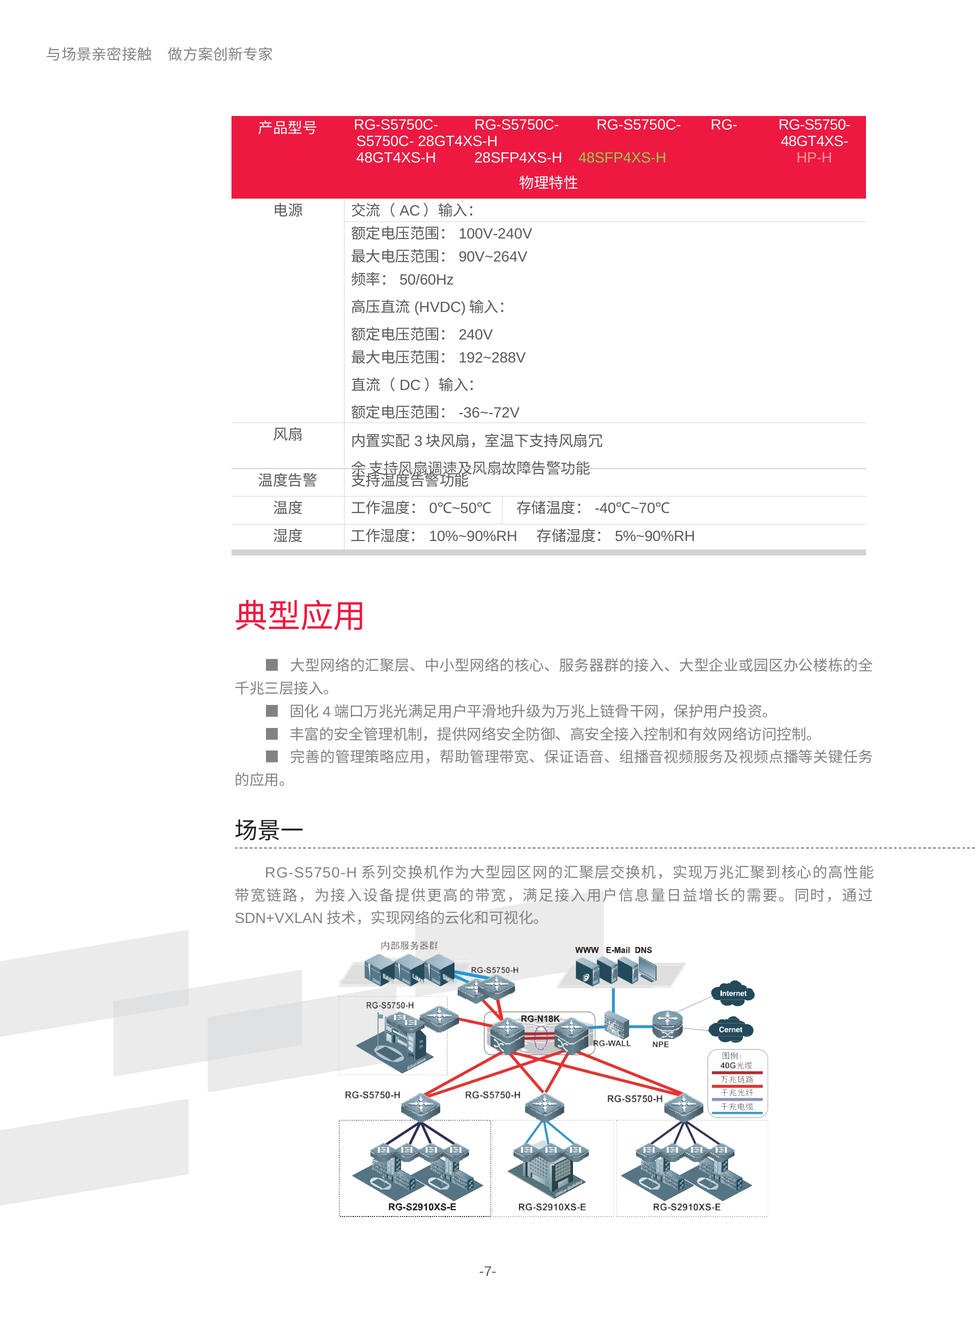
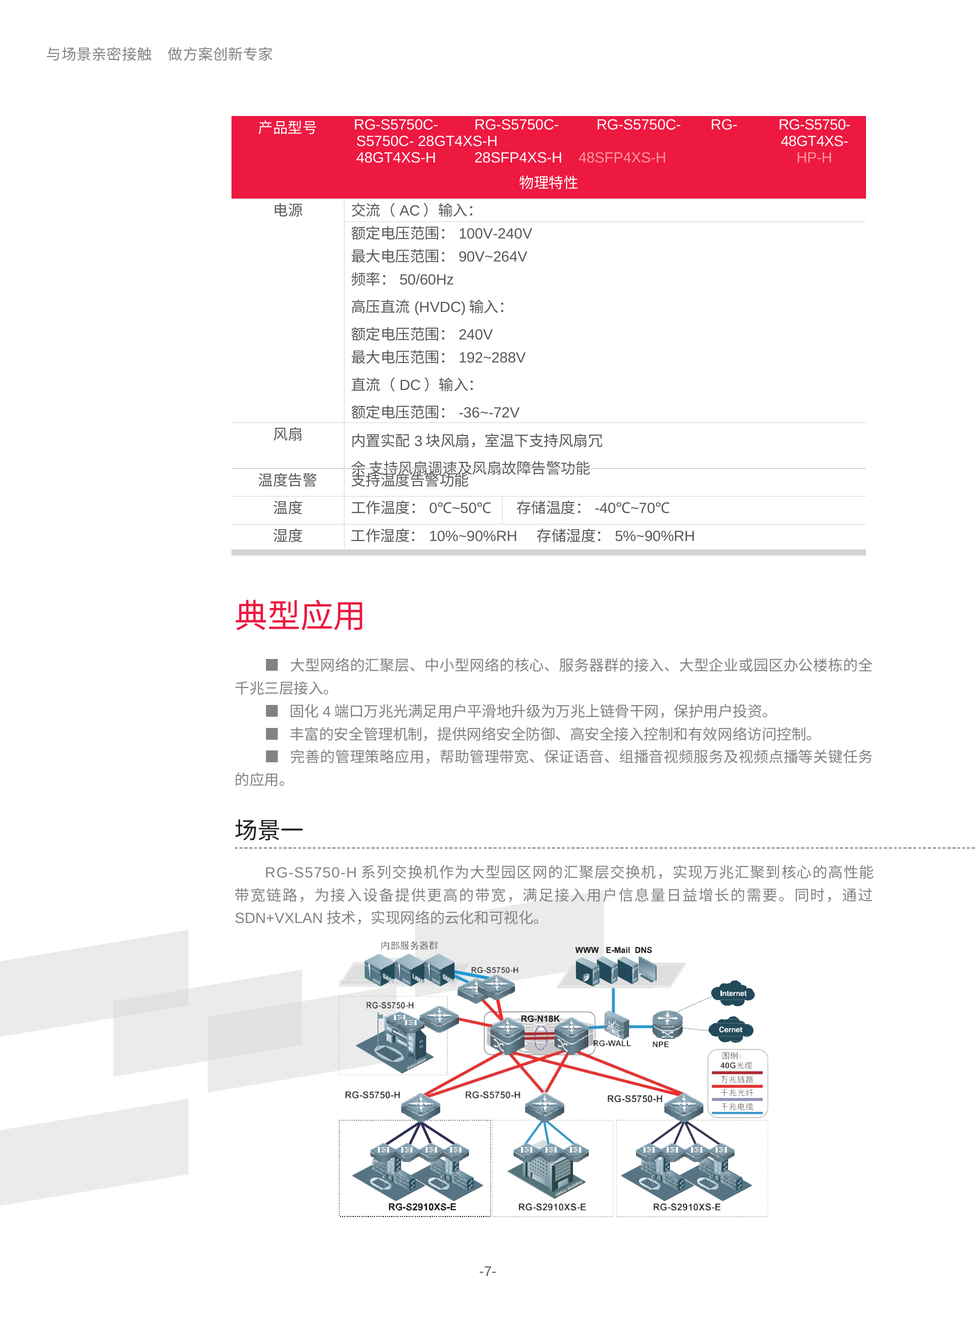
48SFP4XS-H colour: light green -> pink
